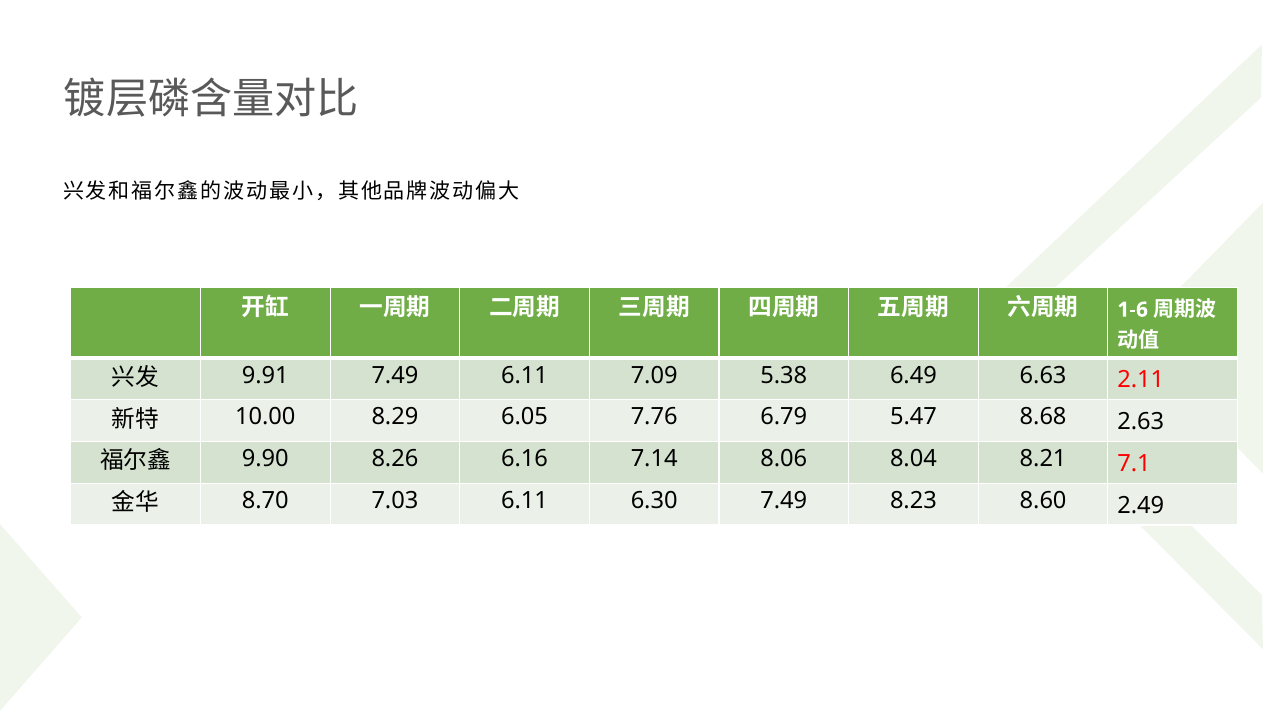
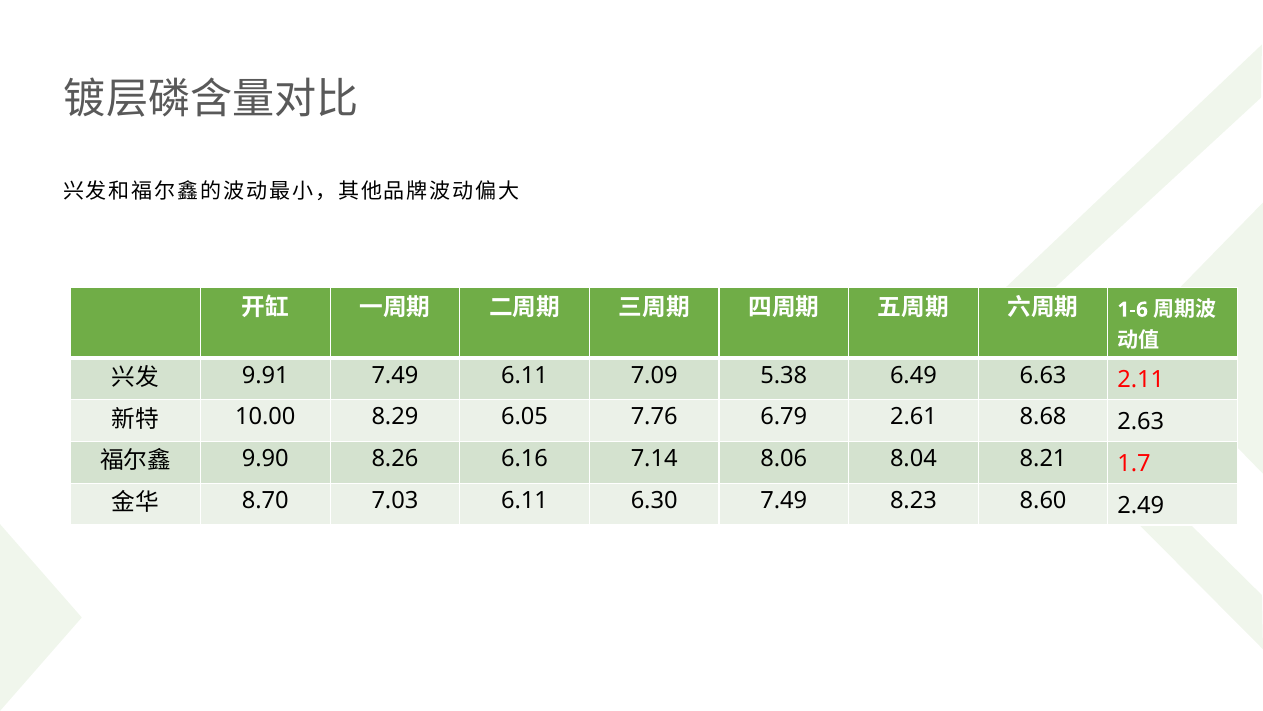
5.47: 5.47 -> 2.61
7.1: 7.1 -> 1.7
